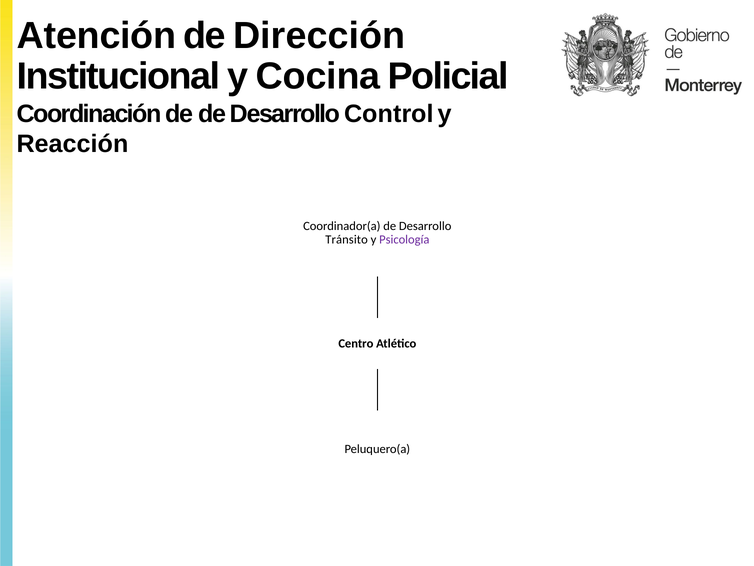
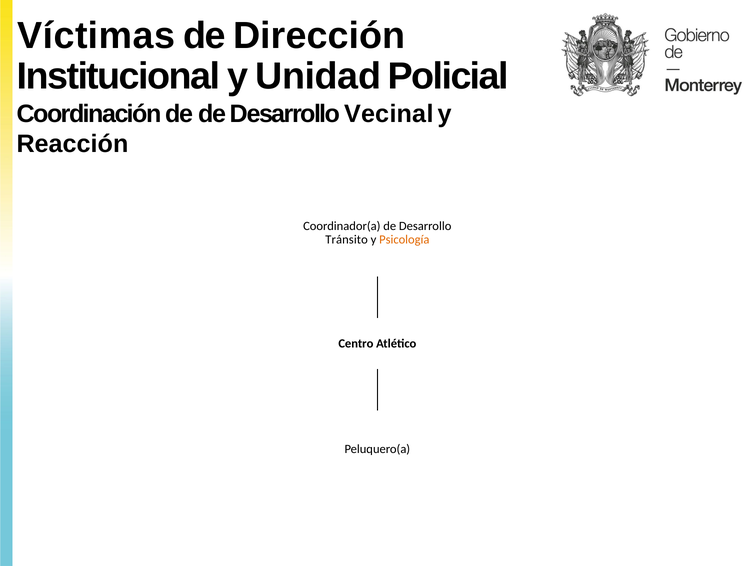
Atención: Atención -> Víctimas
Cocina: Cocina -> Unidad
Control: Control -> Vecinal
Psicología colour: purple -> orange
